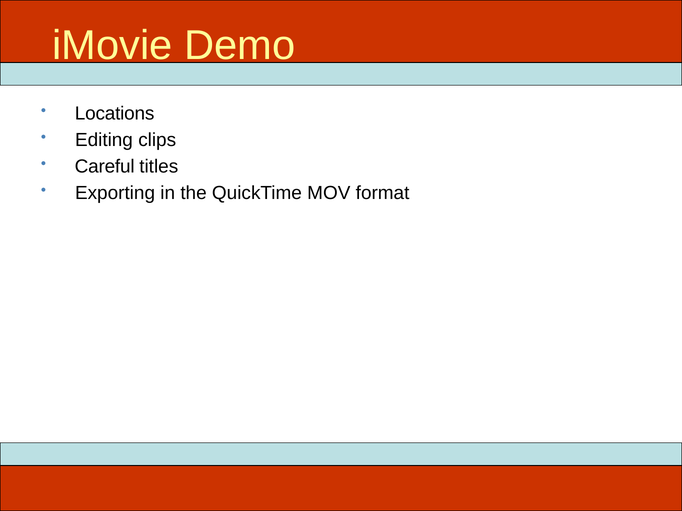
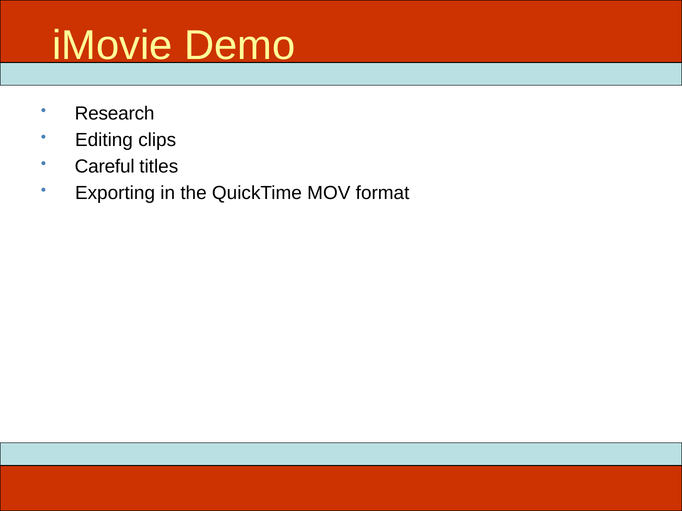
Locations: Locations -> Research
